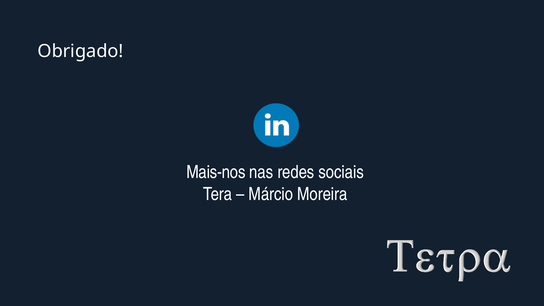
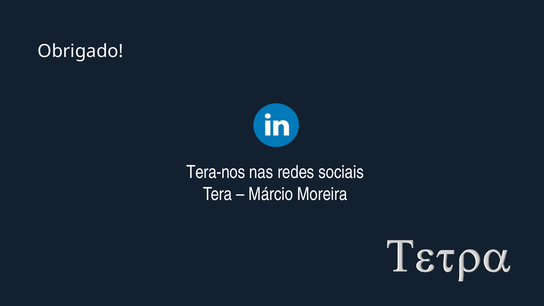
Mais-nos: Mais-nos -> Tera-nos
